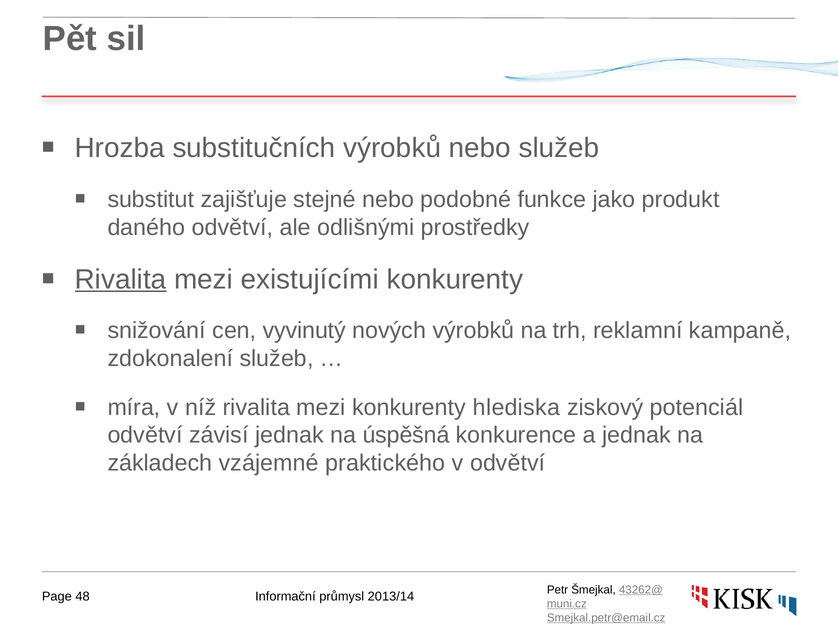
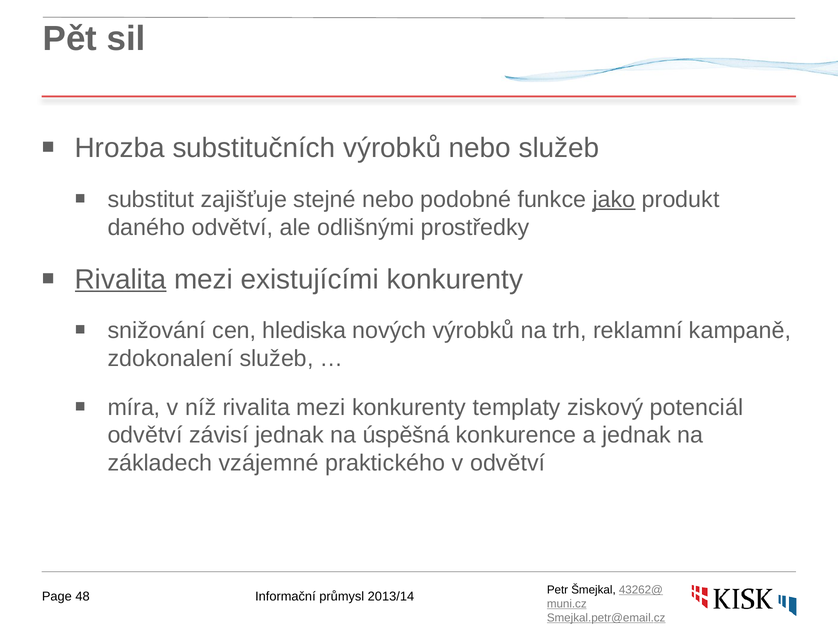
jako underline: none -> present
vyvinutý: vyvinutý -> hlediska
hlediska: hlediska -> templaty
